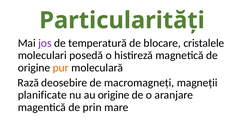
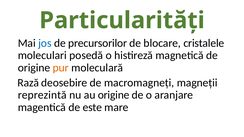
jos colour: purple -> blue
temperatură: temperatură -> precursorilor
planificate: planificate -> reprezintă
prin: prin -> este
